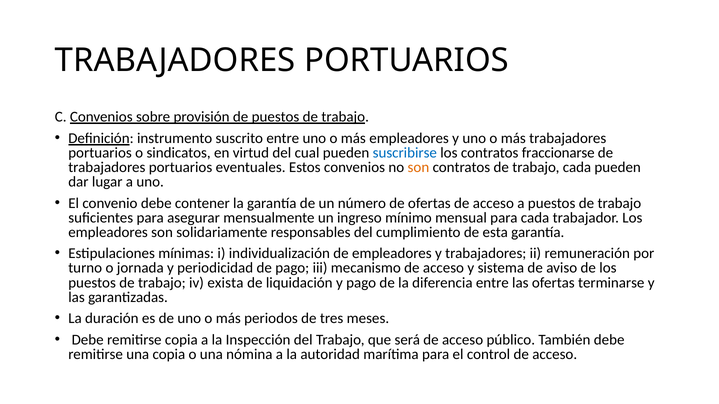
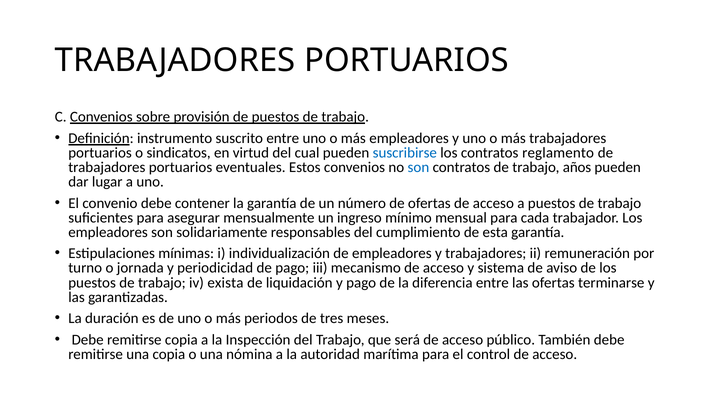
fraccionarse: fraccionarse -> reglamento
son at (418, 167) colour: orange -> blue
trabajo cada: cada -> años
